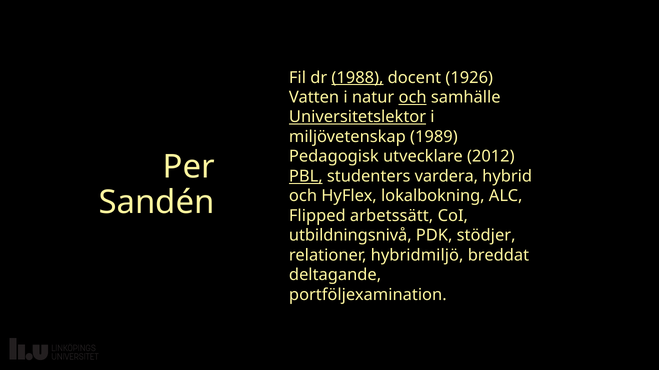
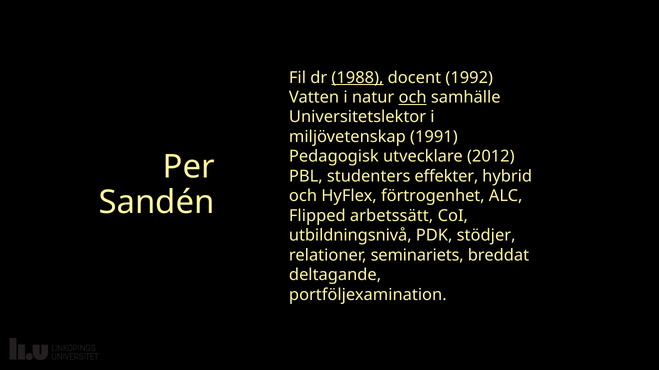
1926: 1926 -> 1992
Universitetslektor underline: present -> none
1989: 1989 -> 1991
PBL underline: present -> none
vardera: vardera -> effekter
lokalbokning: lokalbokning -> förtrogenhet
hybridmiljö: hybridmiljö -> seminariets
